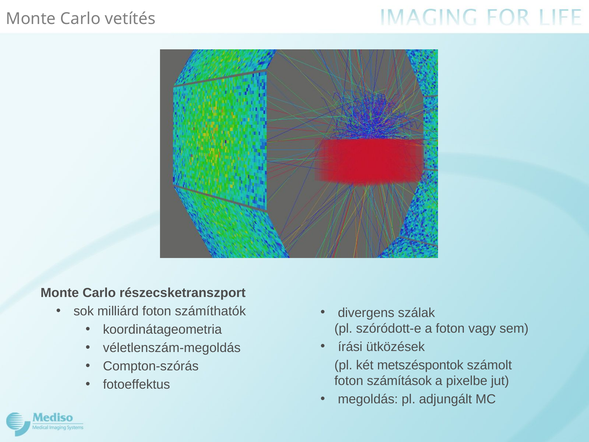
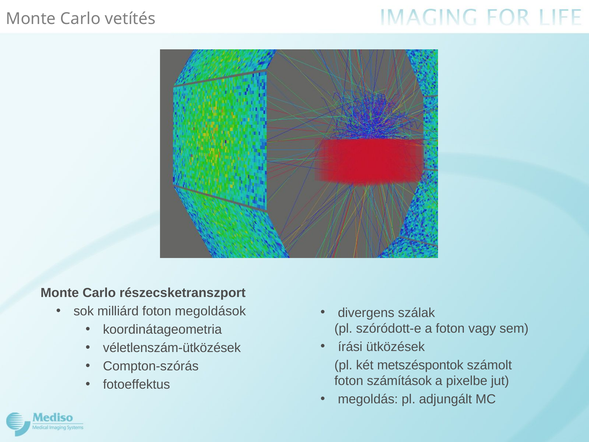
számíthatók: számíthatók -> megoldások
véletlenszám-megoldás: véletlenszám-megoldás -> véletlenszám-ütközések
